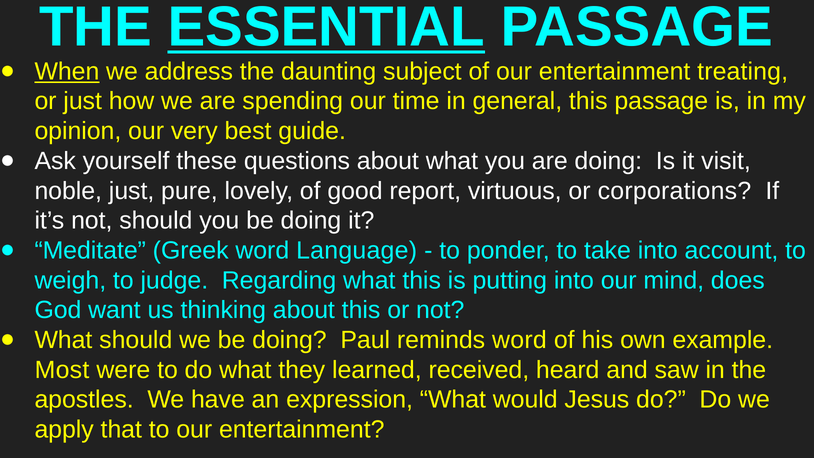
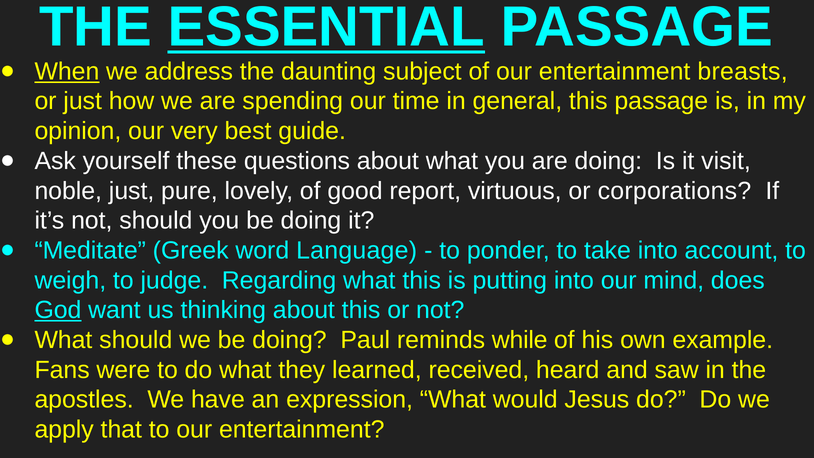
treating: treating -> breasts
God underline: none -> present
reminds word: word -> while
Most: Most -> Fans
